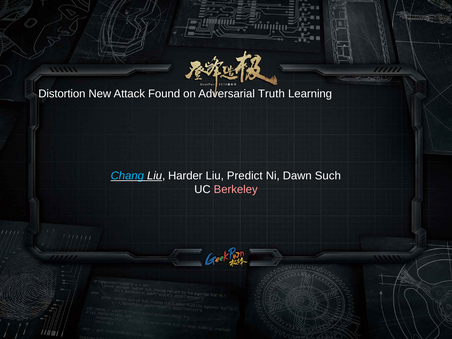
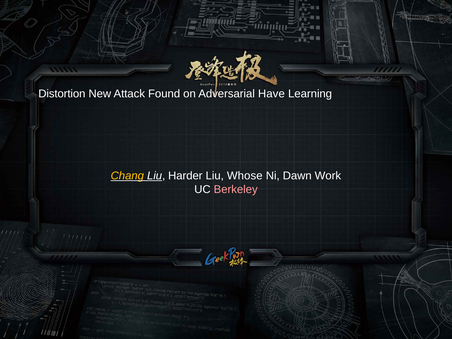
Truth: Truth -> Have
Chang colour: light blue -> yellow
Predict: Predict -> Whose
Such: Such -> Work
